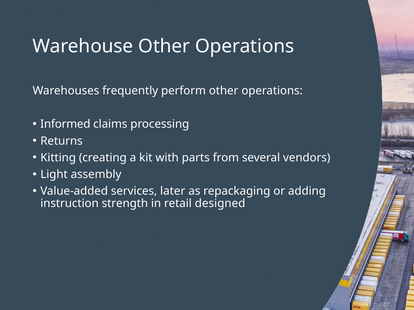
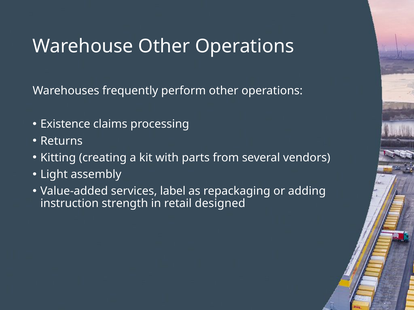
Informed: Informed -> Existence
later: later -> label
